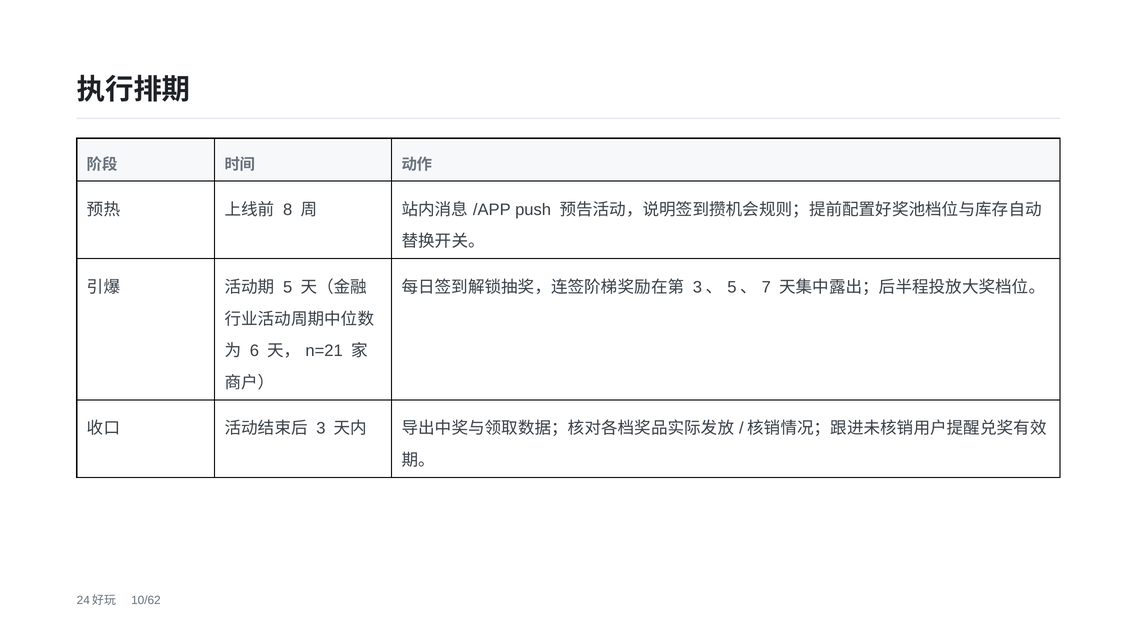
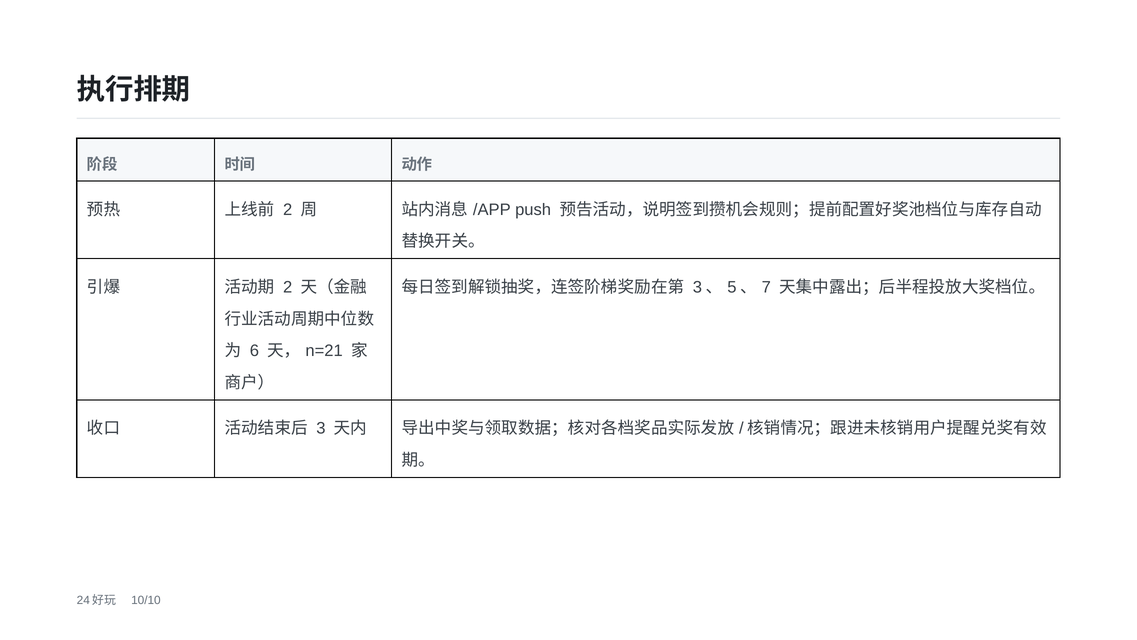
8 at (288, 209): 8 -> 2
5 at (288, 287): 5 -> 2
10/62: 10/62 -> 10/10
